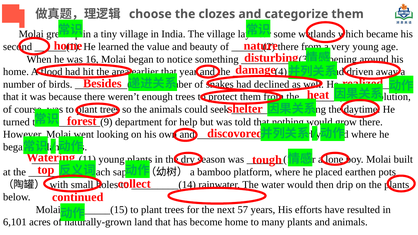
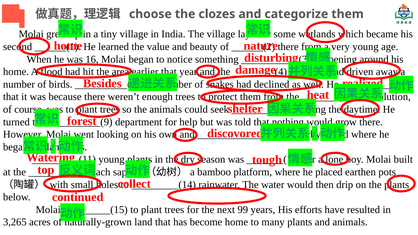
57: 57 -> 99
6,101: 6,101 -> 3,265
